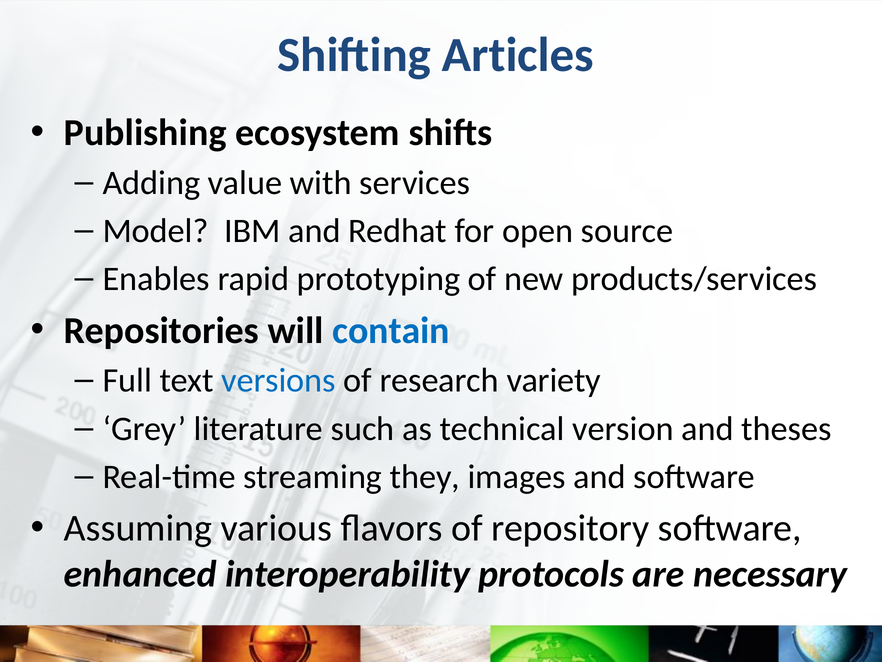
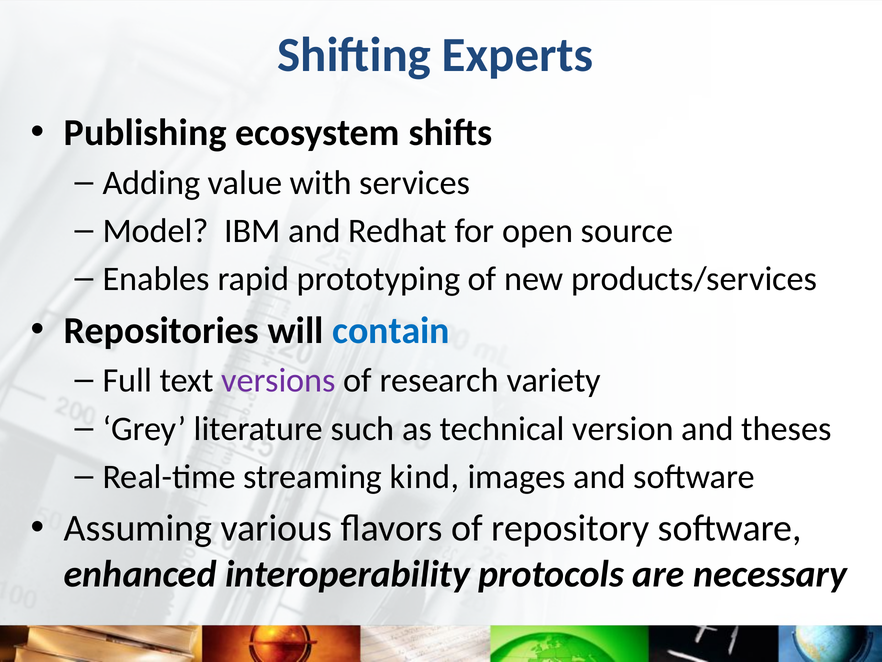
Articles: Articles -> Experts
versions colour: blue -> purple
they: they -> kind
